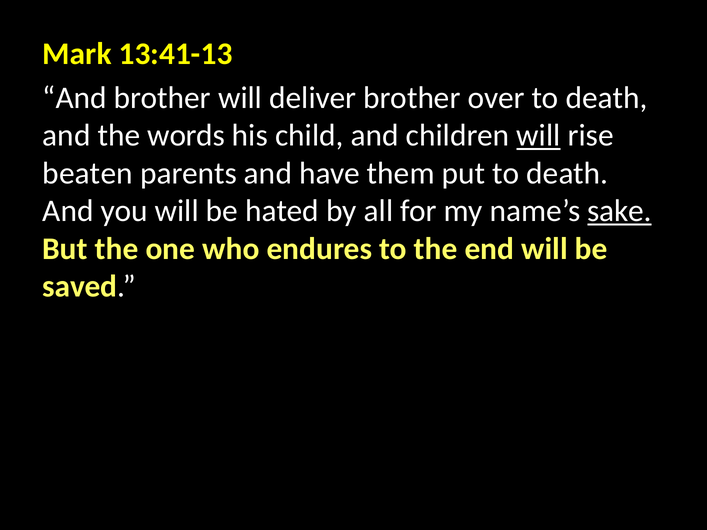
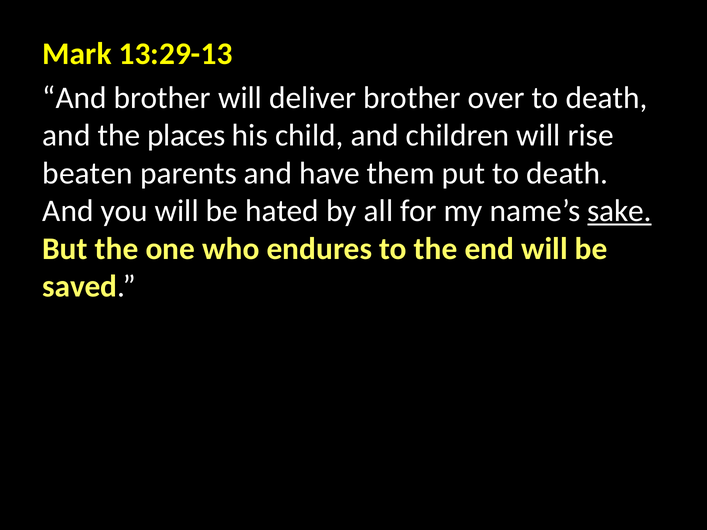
13:41-13: 13:41-13 -> 13:29-13
words: words -> places
will at (538, 136) underline: present -> none
